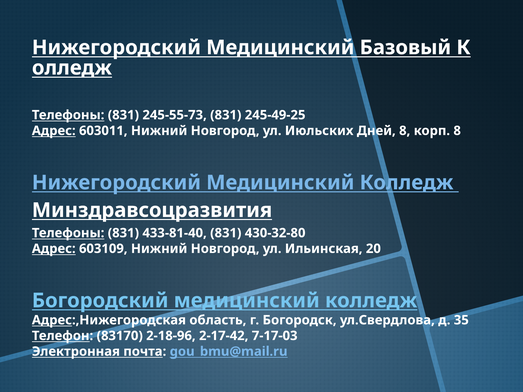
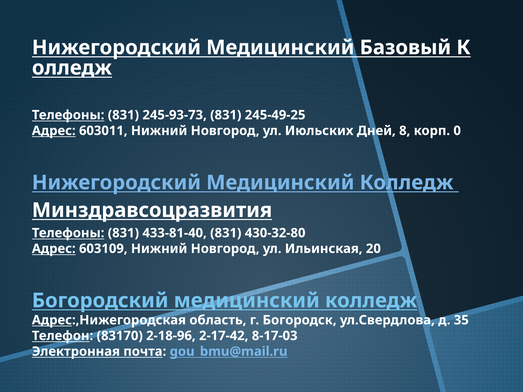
245-55-73: 245-55-73 -> 245-93-73
корп 8: 8 -> 0
7-17-03: 7-17-03 -> 8-17-03
